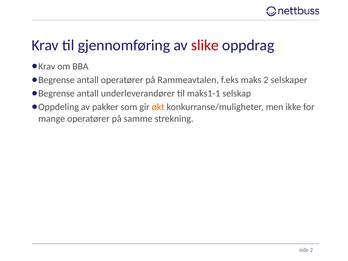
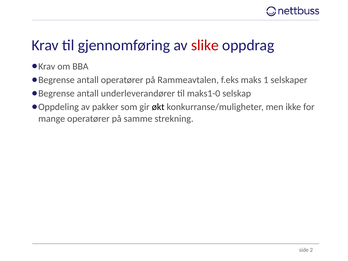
maks 2: 2 -> 1
maks1-1: maks1-1 -> maks1-0
økt colour: orange -> black
